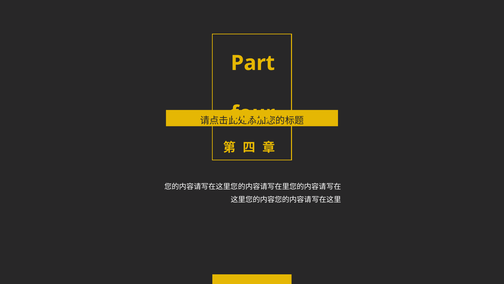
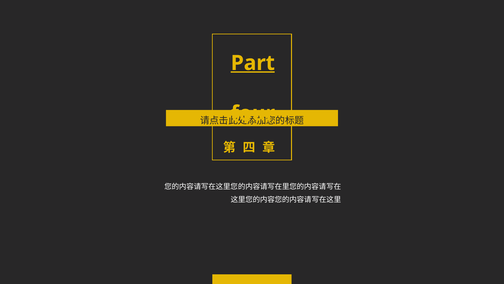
Part underline: none -> present
